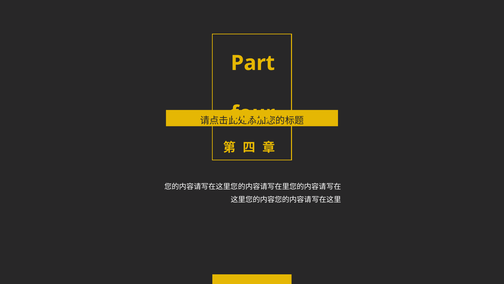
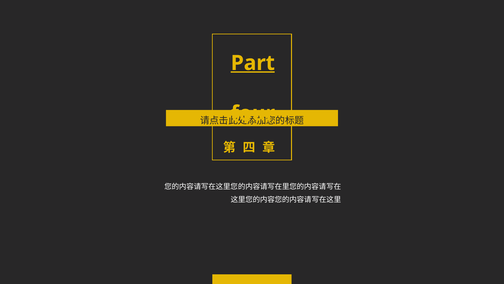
Part underline: none -> present
